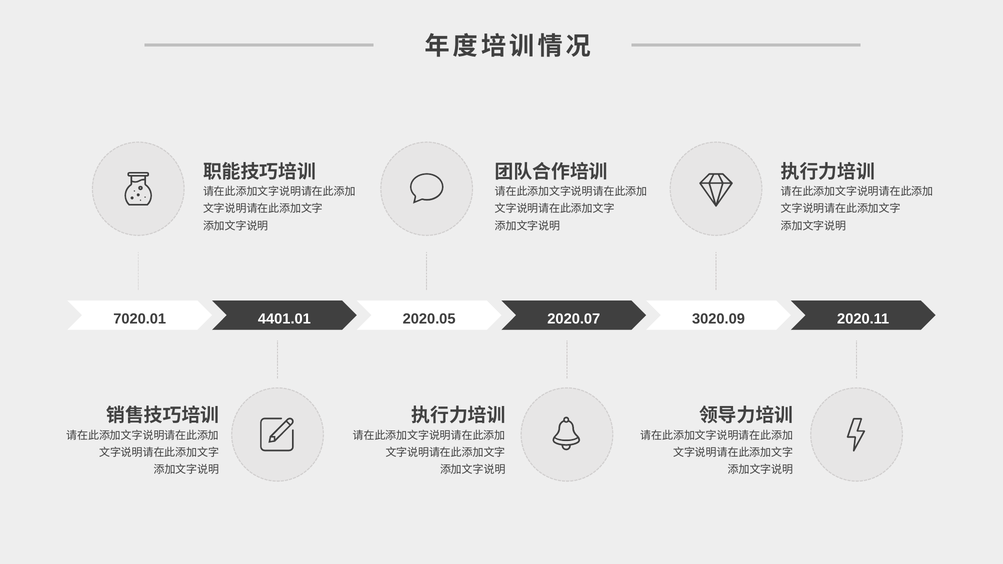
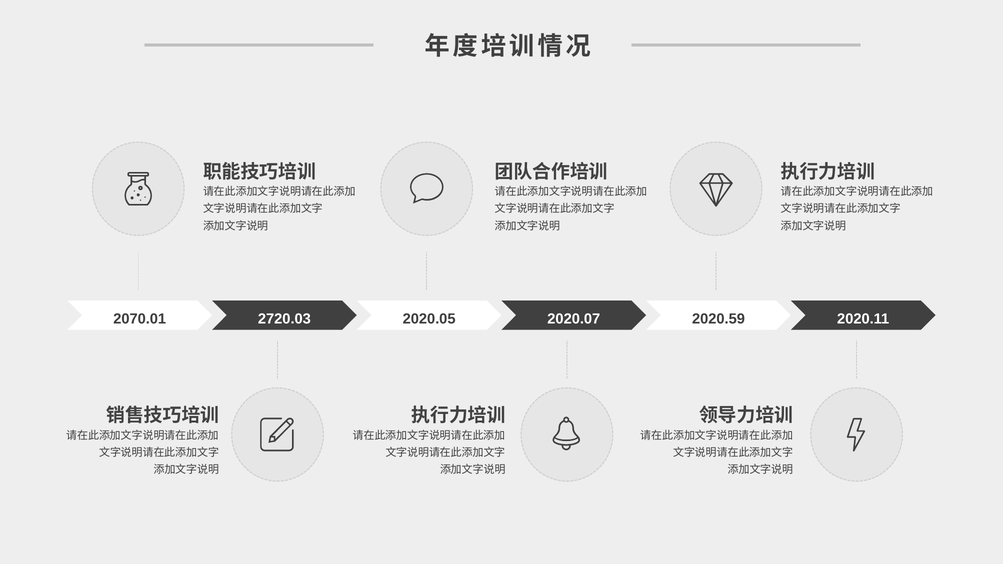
7020.01: 7020.01 -> 2070.01
4401.01: 4401.01 -> 2720.03
3020.09: 3020.09 -> 2020.59
